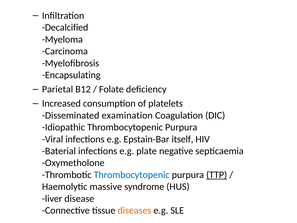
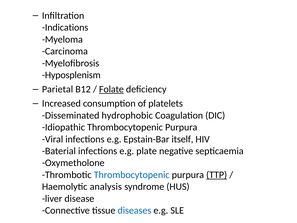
Decalcified: Decalcified -> Indications
Encapsulating: Encapsulating -> Hyposplenism
Folate underline: none -> present
examination: examination -> hydrophobic
massive: massive -> analysis
diseases colour: orange -> blue
